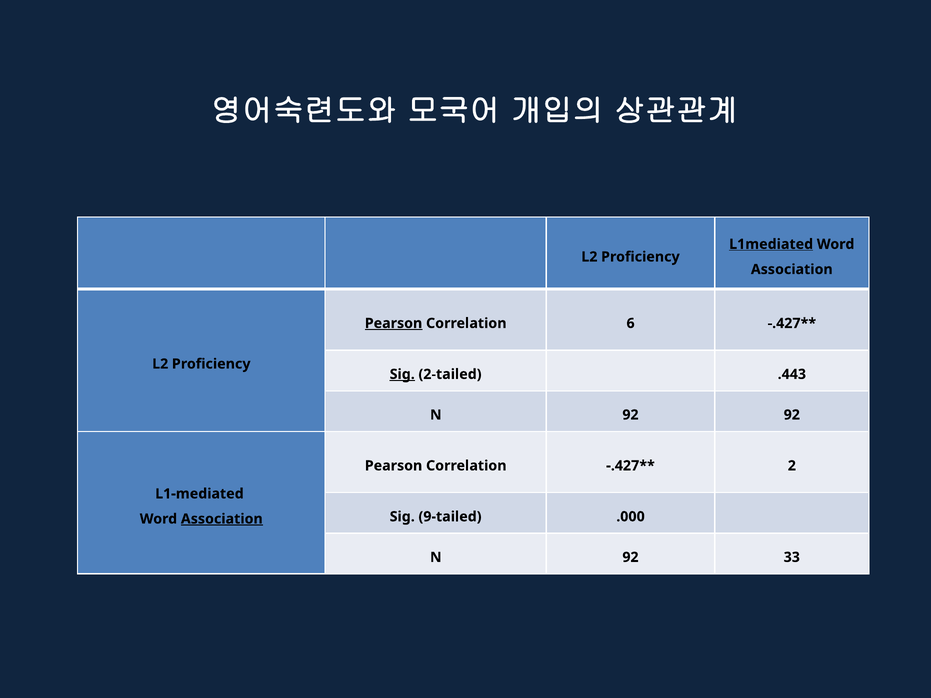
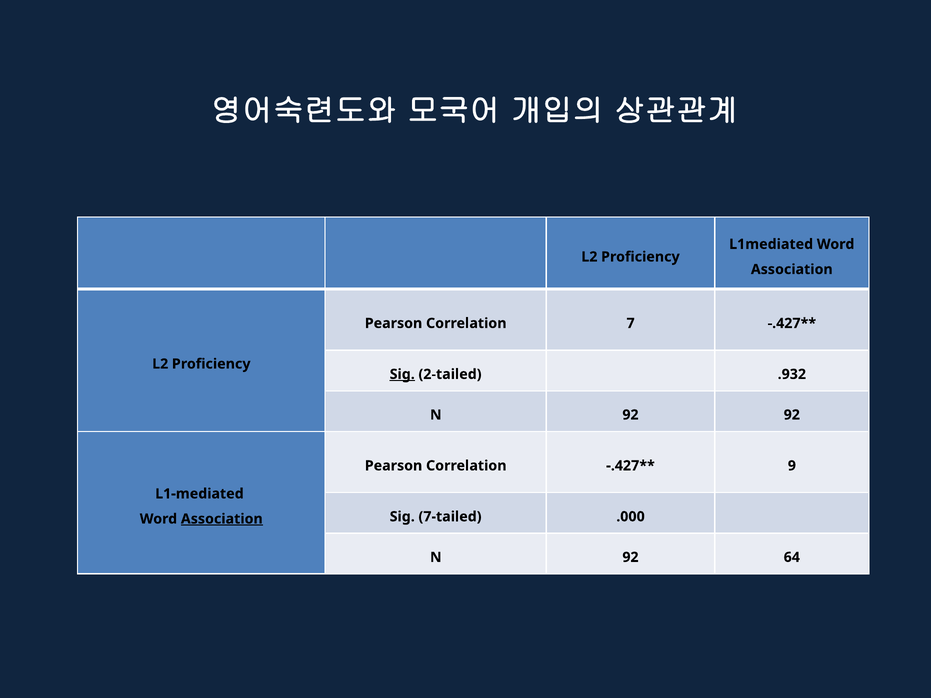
L1mediated underline: present -> none
Pearson at (394, 323) underline: present -> none
6: 6 -> 7
.443: .443 -> .932
2: 2 -> 9
9-tailed: 9-tailed -> 7-tailed
33: 33 -> 64
